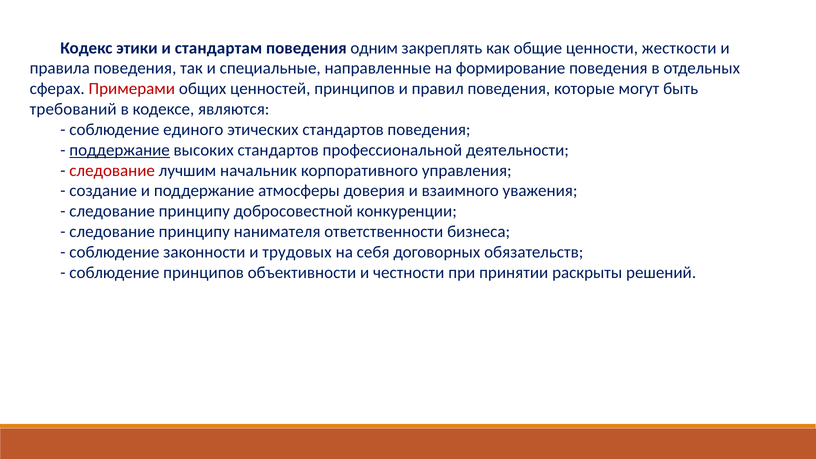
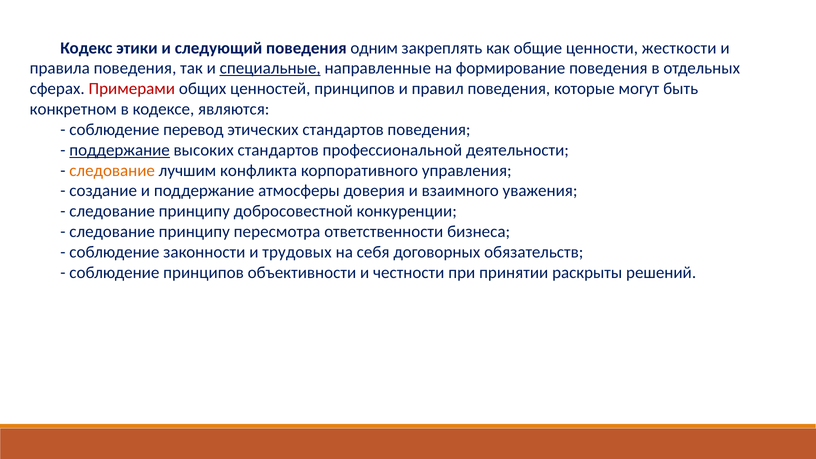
стандартам: стандартам -> следующий
специальные underline: none -> present
требований: требований -> конкретном
единого: единого -> перевод
следование at (112, 170) colour: red -> orange
начальник: начальник -> конфликта
нанимателя: нанимателя -> пересмотра
